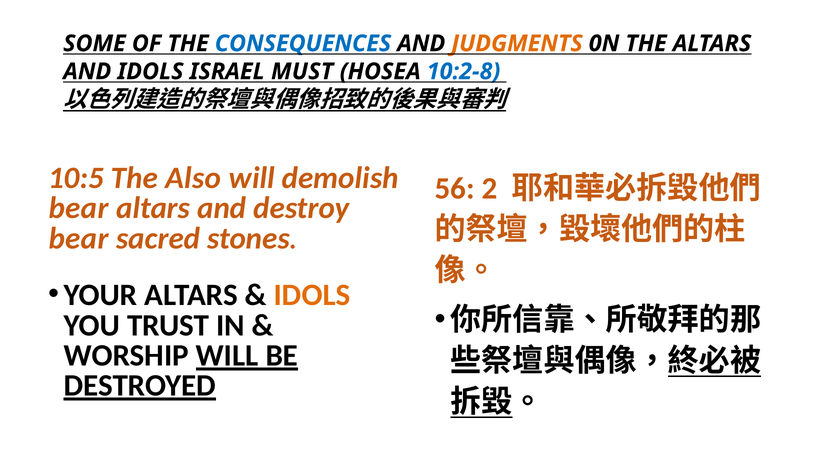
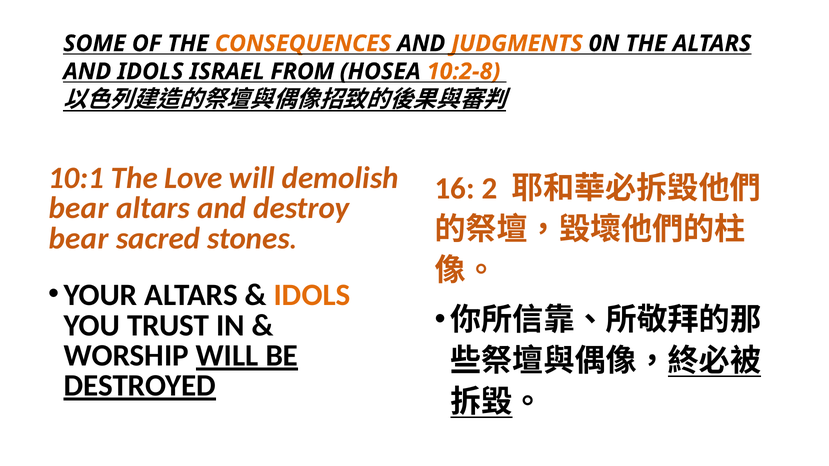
CONSEQUENCES colour: blue -> orange
MUST: MUST -> FROM
10:2-8 colour: blue -> orange
10:5: 10:5 -> 10:1
Also: Also -> Love
56: 56 -> 16
